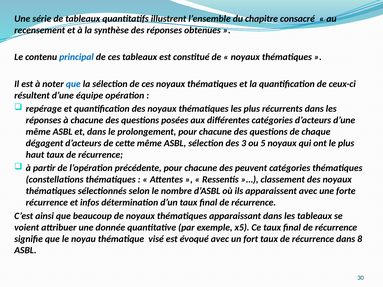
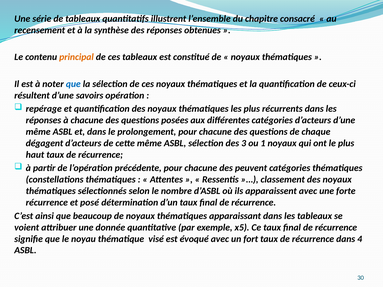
principal colour: blue -> orange
équipe: équipe -> savoirs
5: 5 -> 1
infos: infos -> posé
8: 8 -> 4
